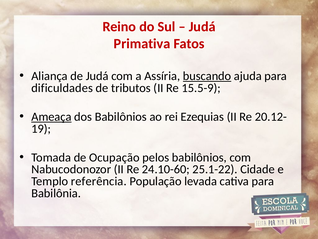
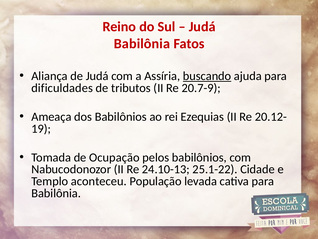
Primativa at (142, 44): Primativa -> Babilônia
15.5-9: 15.5-9 -> 20.7-9
Ameaça underline: present -> none
24.10-60: 24.10-60 -> 24.10-13
referência: referência -> aconteceu
